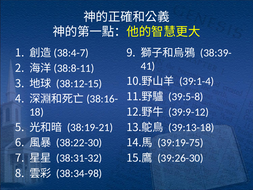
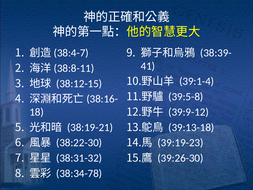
39:19-75: 39:19-75 -> 39:19-23
38:34-98: 38:34-98 -> 38:34-78
